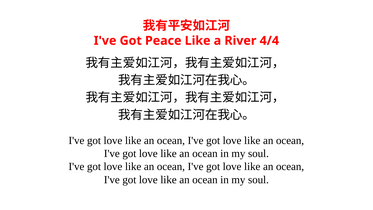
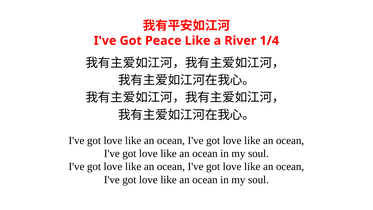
4/4: 4/4 -> 1/4
